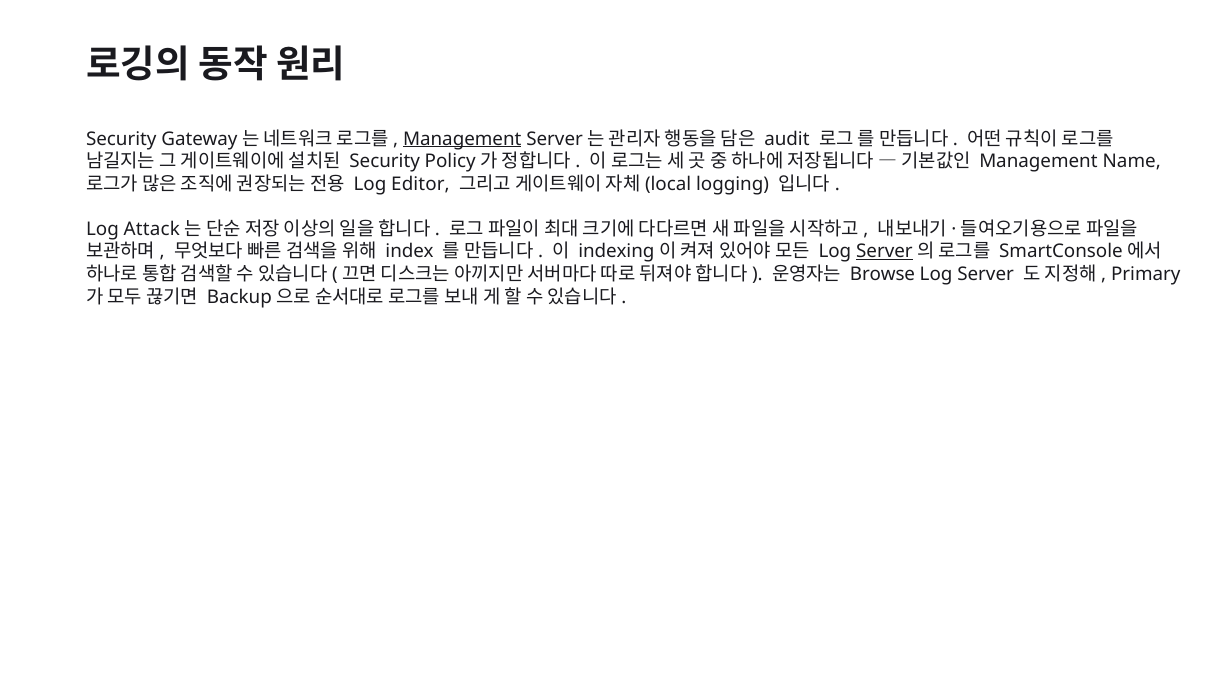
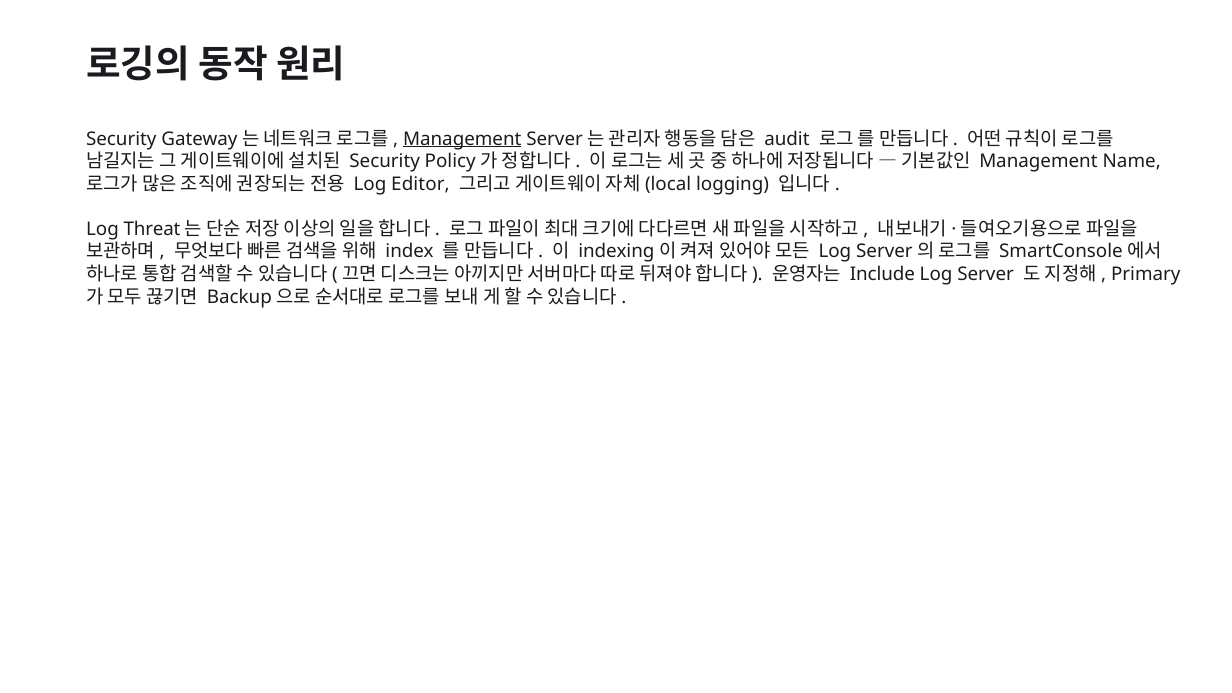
Attack: Attack -> Threat
Server at (884, 252) underline: present -> none
Browse: Browse -> Include
